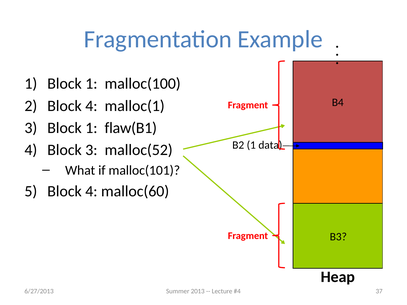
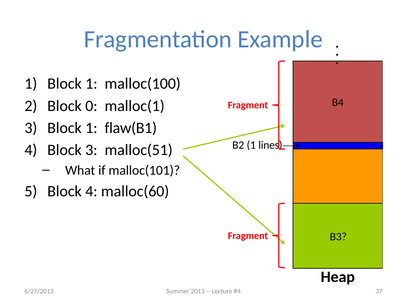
2 Block 4: 4 -> 0
data: data -> lines
malloc(52: malloc(52 -> malloc(51
